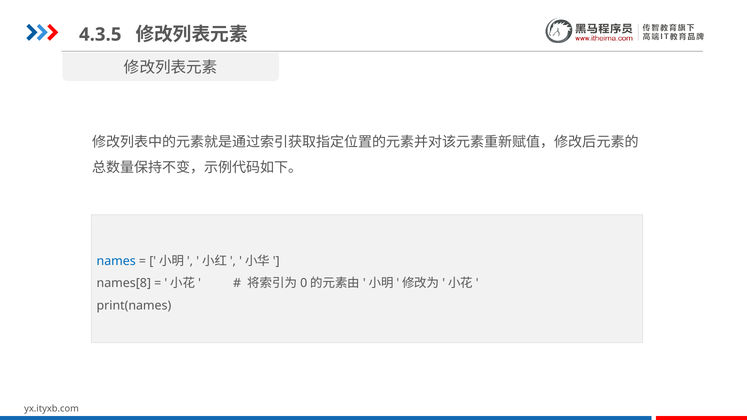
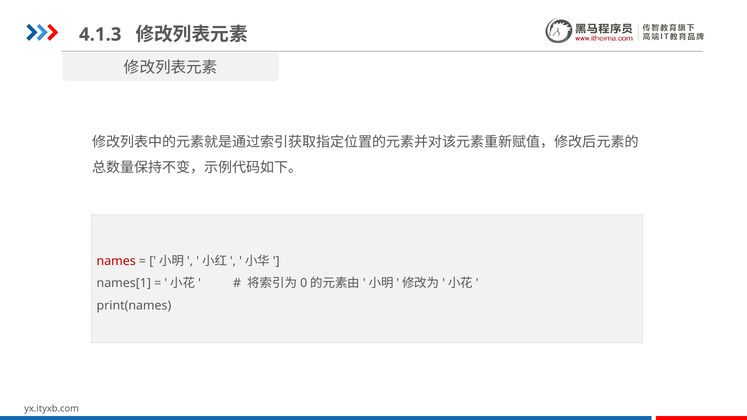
4.3.5: 4.3.5 -> 4.1.3
names colour: blue -> red
names[8: names[8 -> names[1
